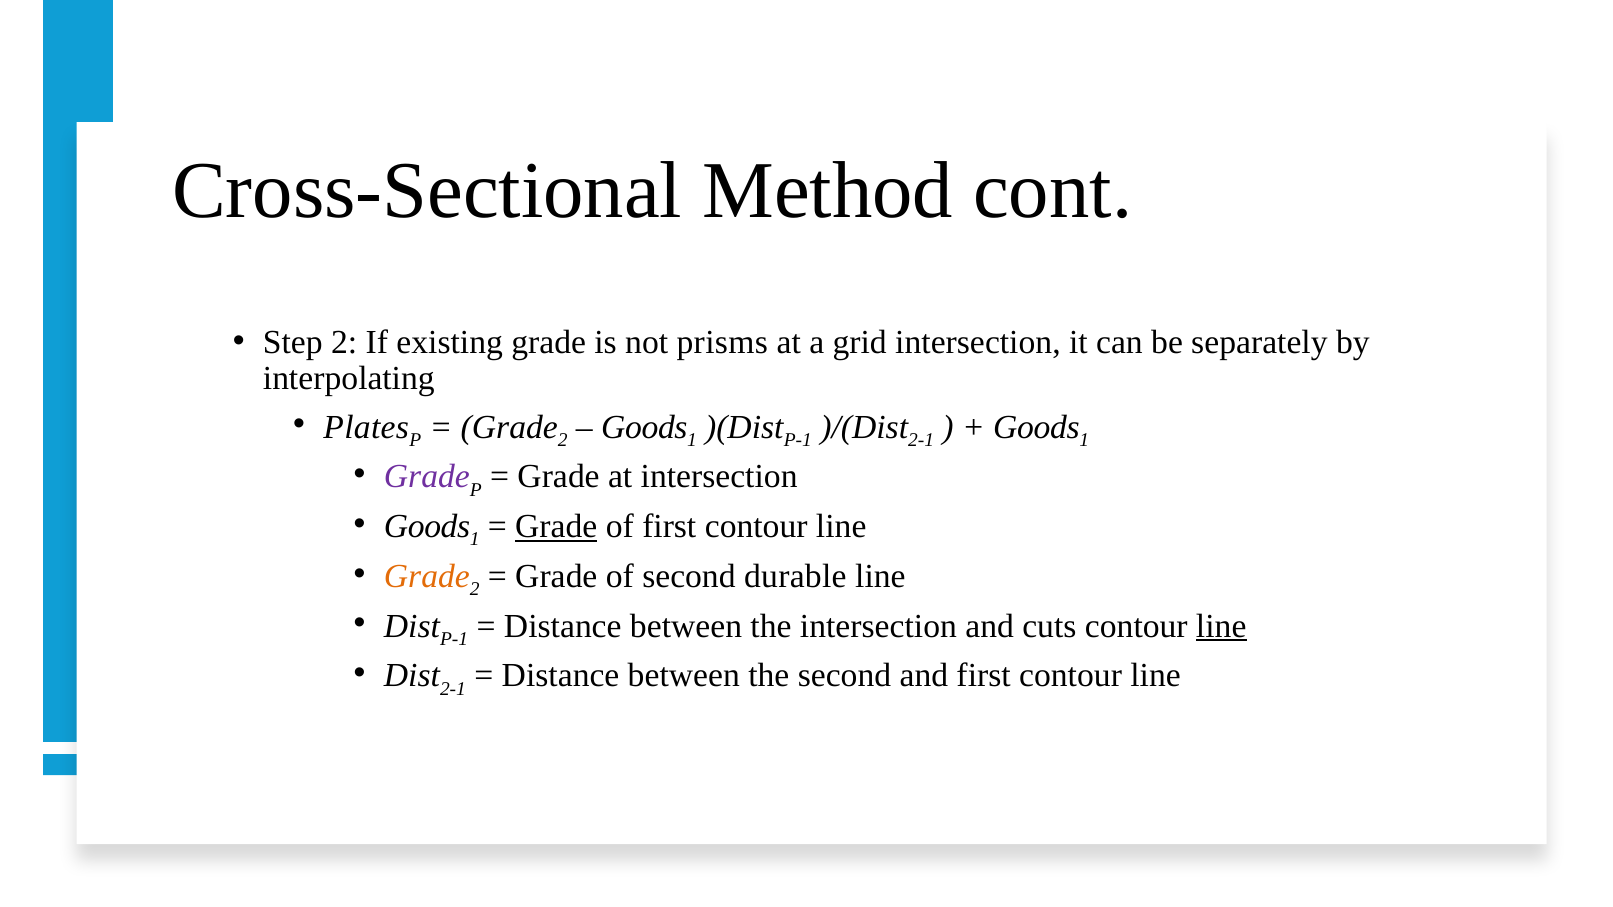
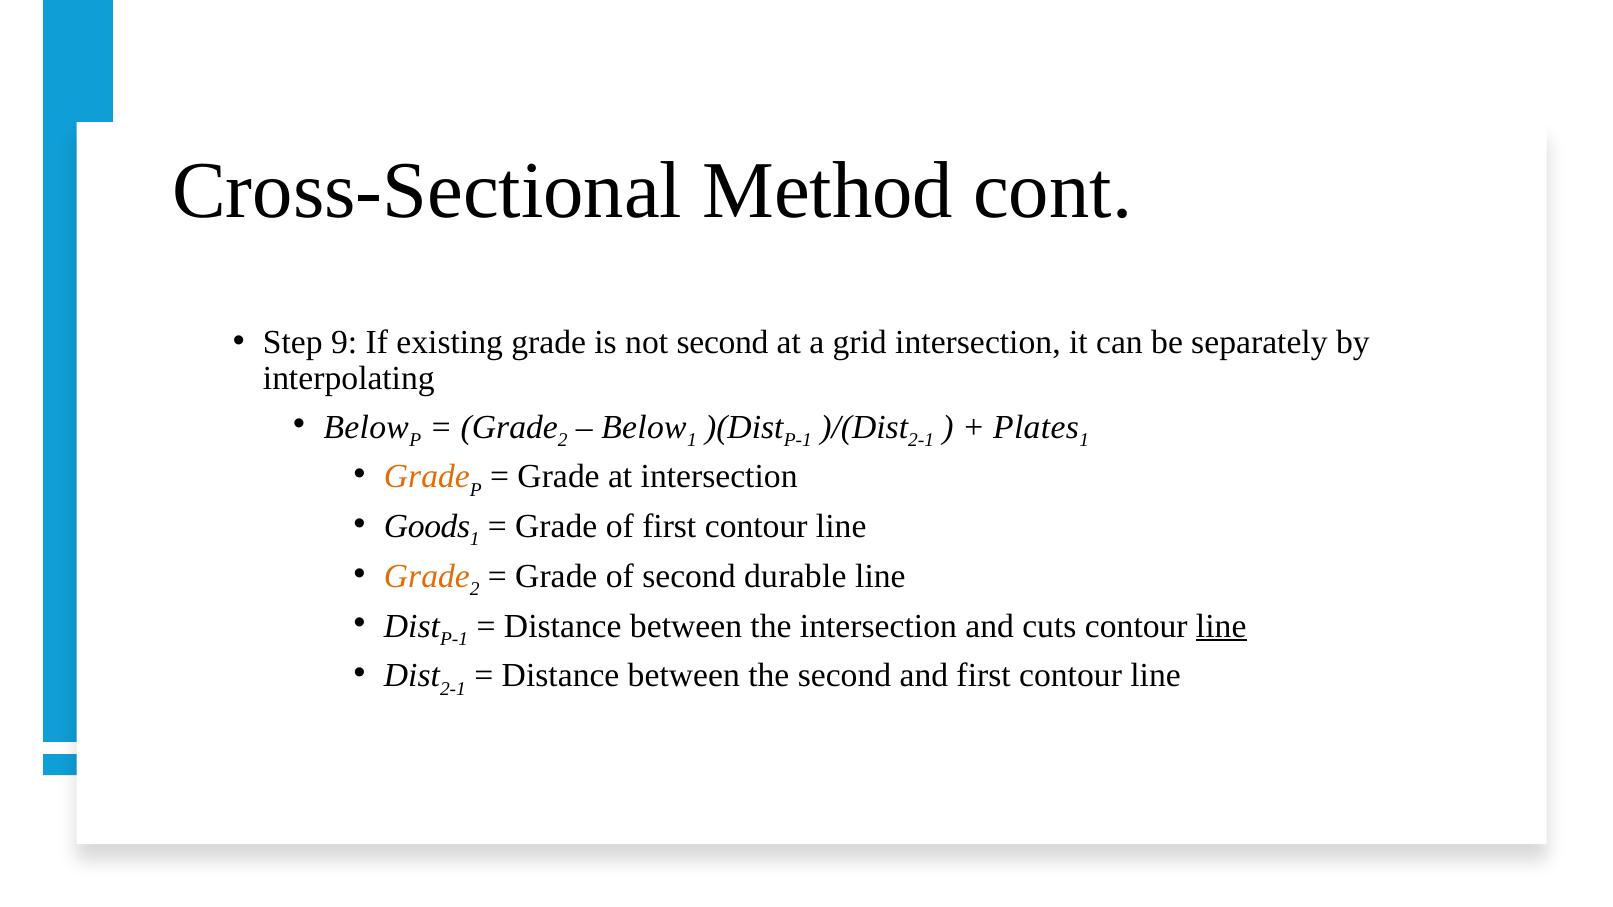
Step 2: 2 -> 9
not prisms: prisms -> second
Plates at (366, 427): Plates -> Below
Goods at (644, 427): Goods -> Below
Goods at (1036, 427): Goods -> Plates
Grade at (427, 477) colour: purple -> orange
Grade at (556, 527) underline: present -> none
